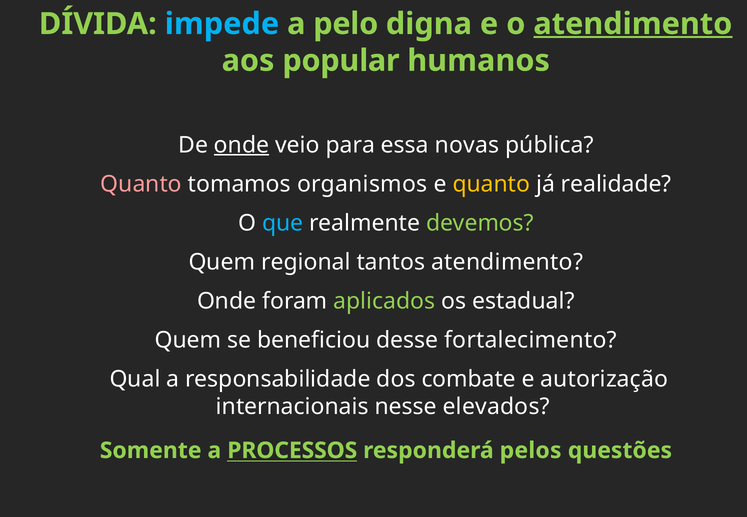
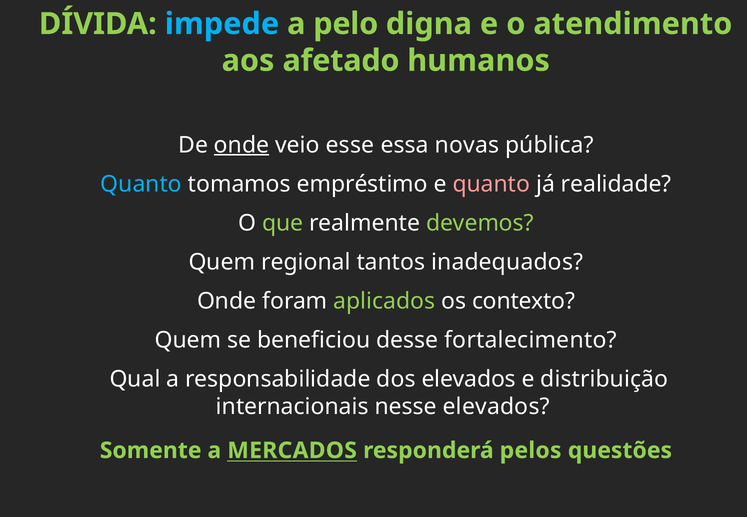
atendimento at (633, 24) underline: present -> none
popular: popular -> afetado
para: para -> esse
Quanto at (141, 184) colour: pink -> light blue
organismos: organismos -> empréstimo
quanto at (491, 184) colour: yellow -> pink
que colour: light blue -> light green
tantos atendimento: atendimento -> inadequados
estadual: estadual -> contexto
dos combate: combate -> elevados
autorização: autorização -> distribuição
PROCESSOS: PROCESSOS -> MERCADOS
